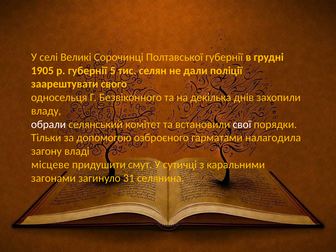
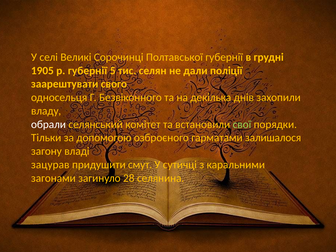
свої colour: white -> light green
налагодила: налагодила -> залишалося
місцеве: місцеве -> зацурав
31: 31 -> 28
